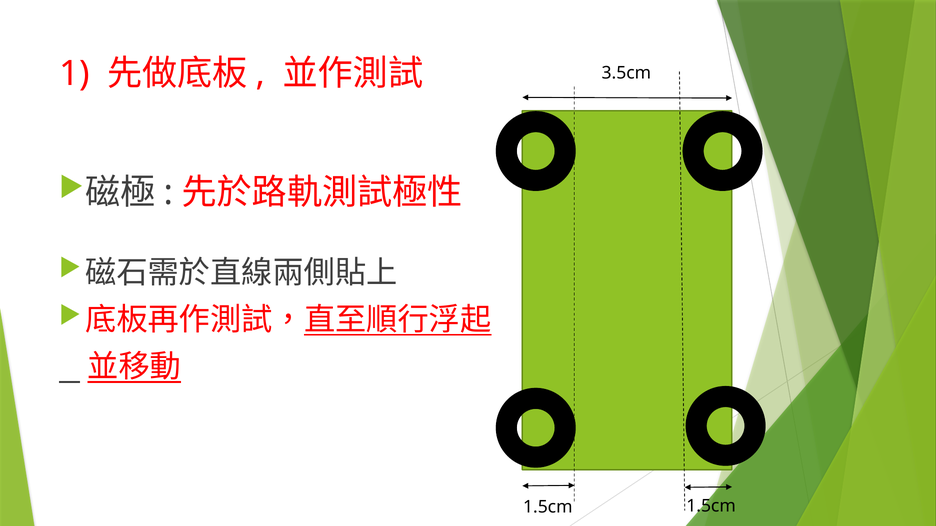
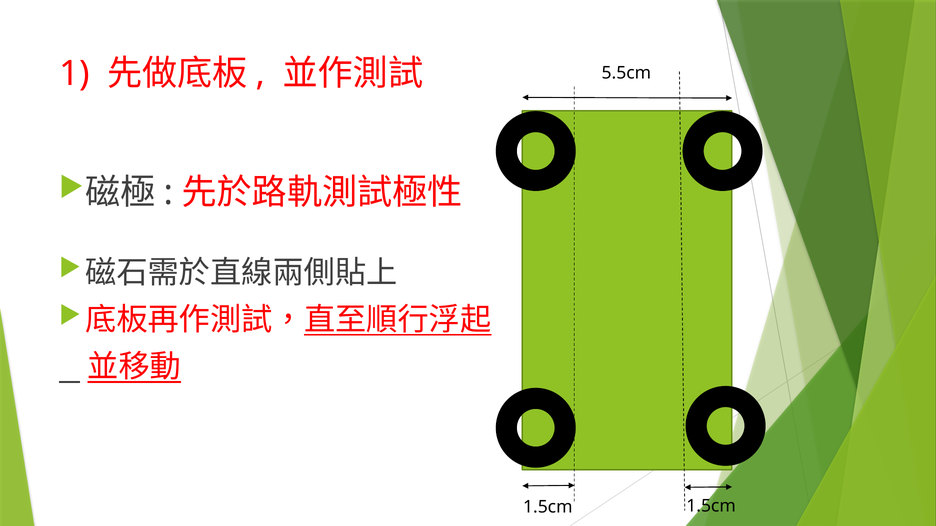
3.5cm: 3.5cm -> 5.5cm
